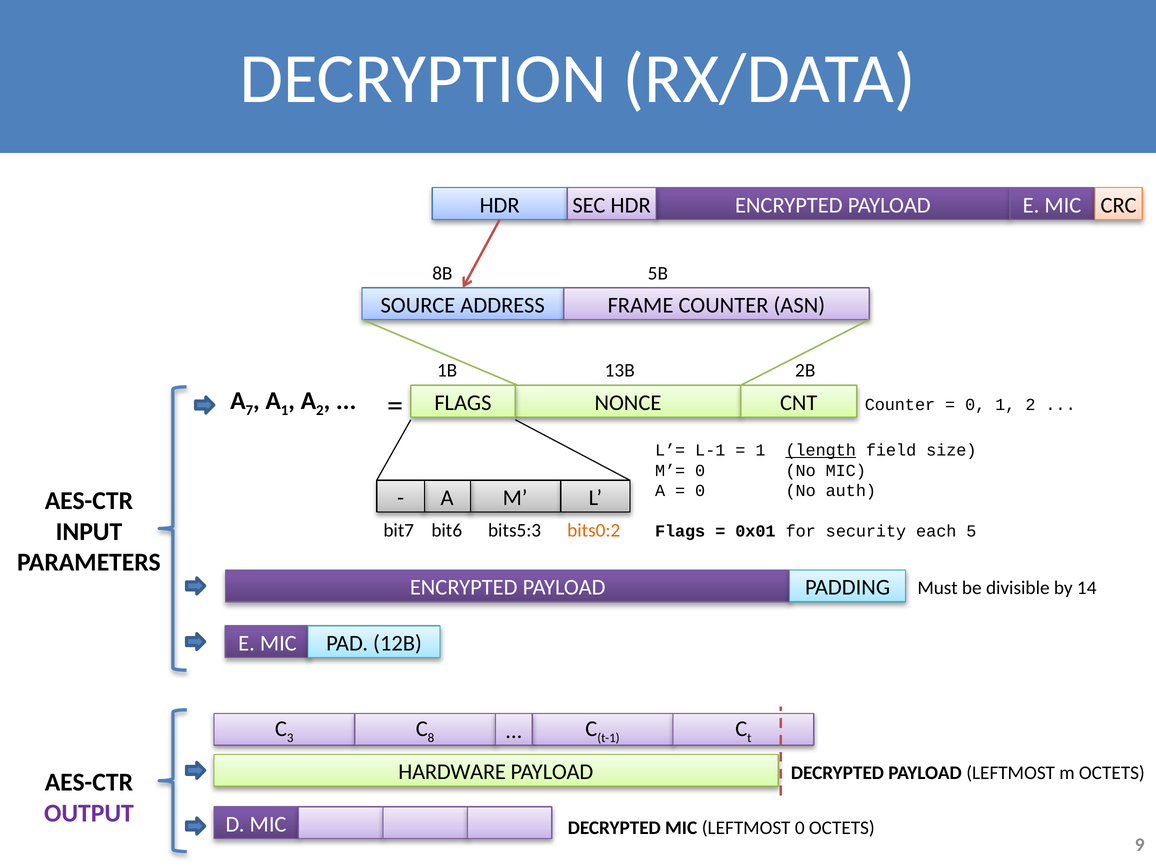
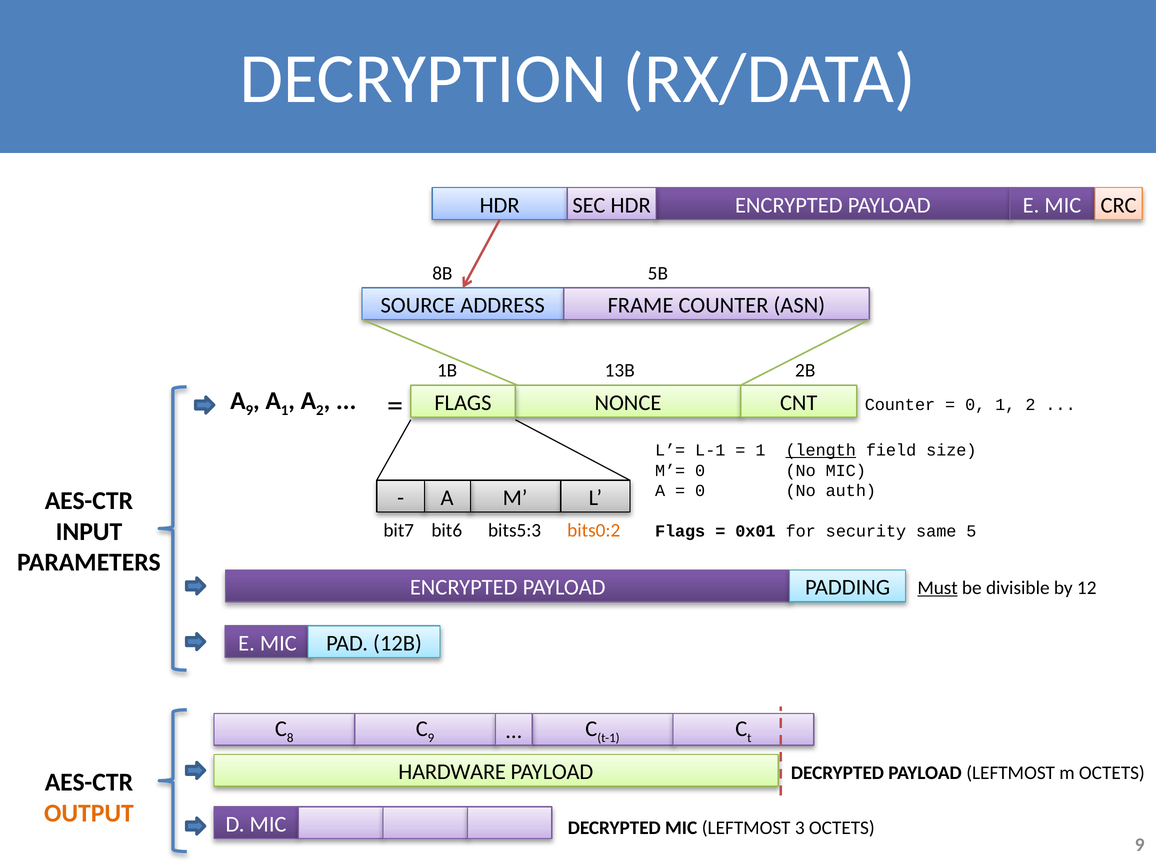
A 7: 7 -> 9
each: each -> same
Must underline: none -> present
14: 14 -> 12
3: 3 -> 8
8 at (431, 738): 8 -> 9
OUTPUT colour: purple -> orange
LEFTMOST 0: 0 -> 3
